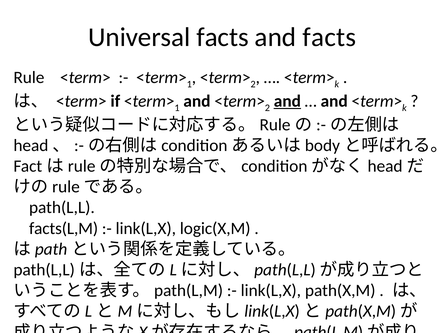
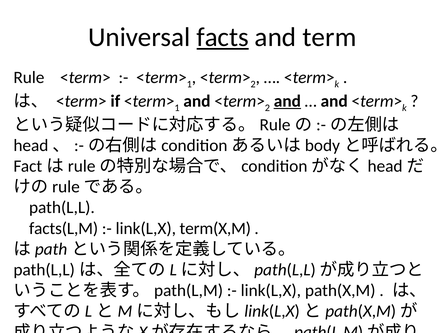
facts at (223, 37) underline: none -> present
and facts: facts -> term
logic(X,M: logic(X,M -> term(X,M
